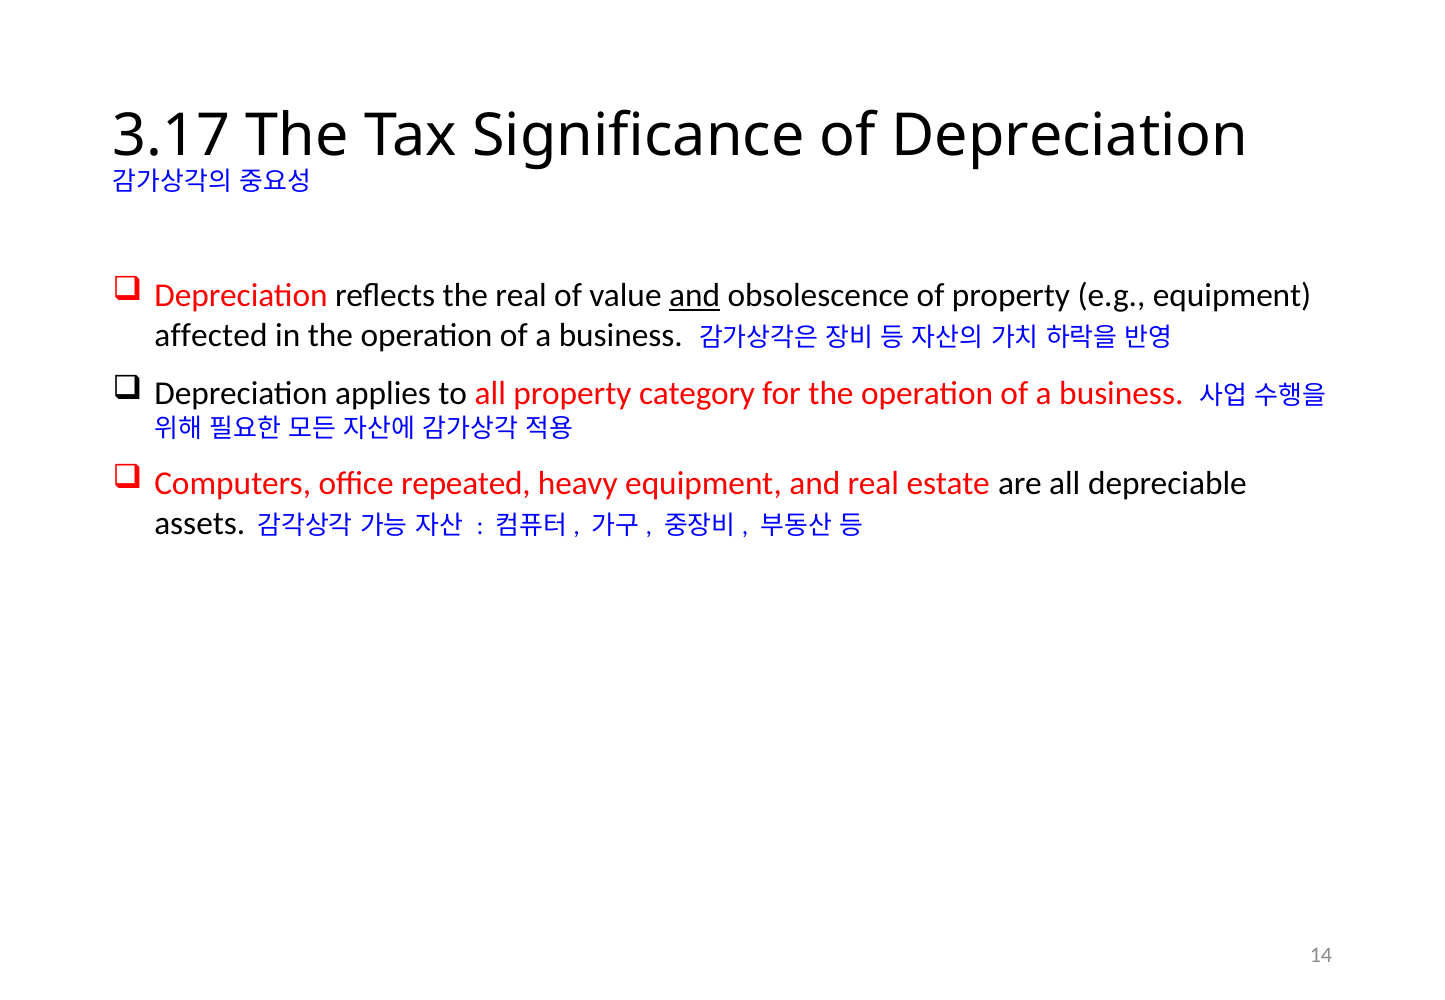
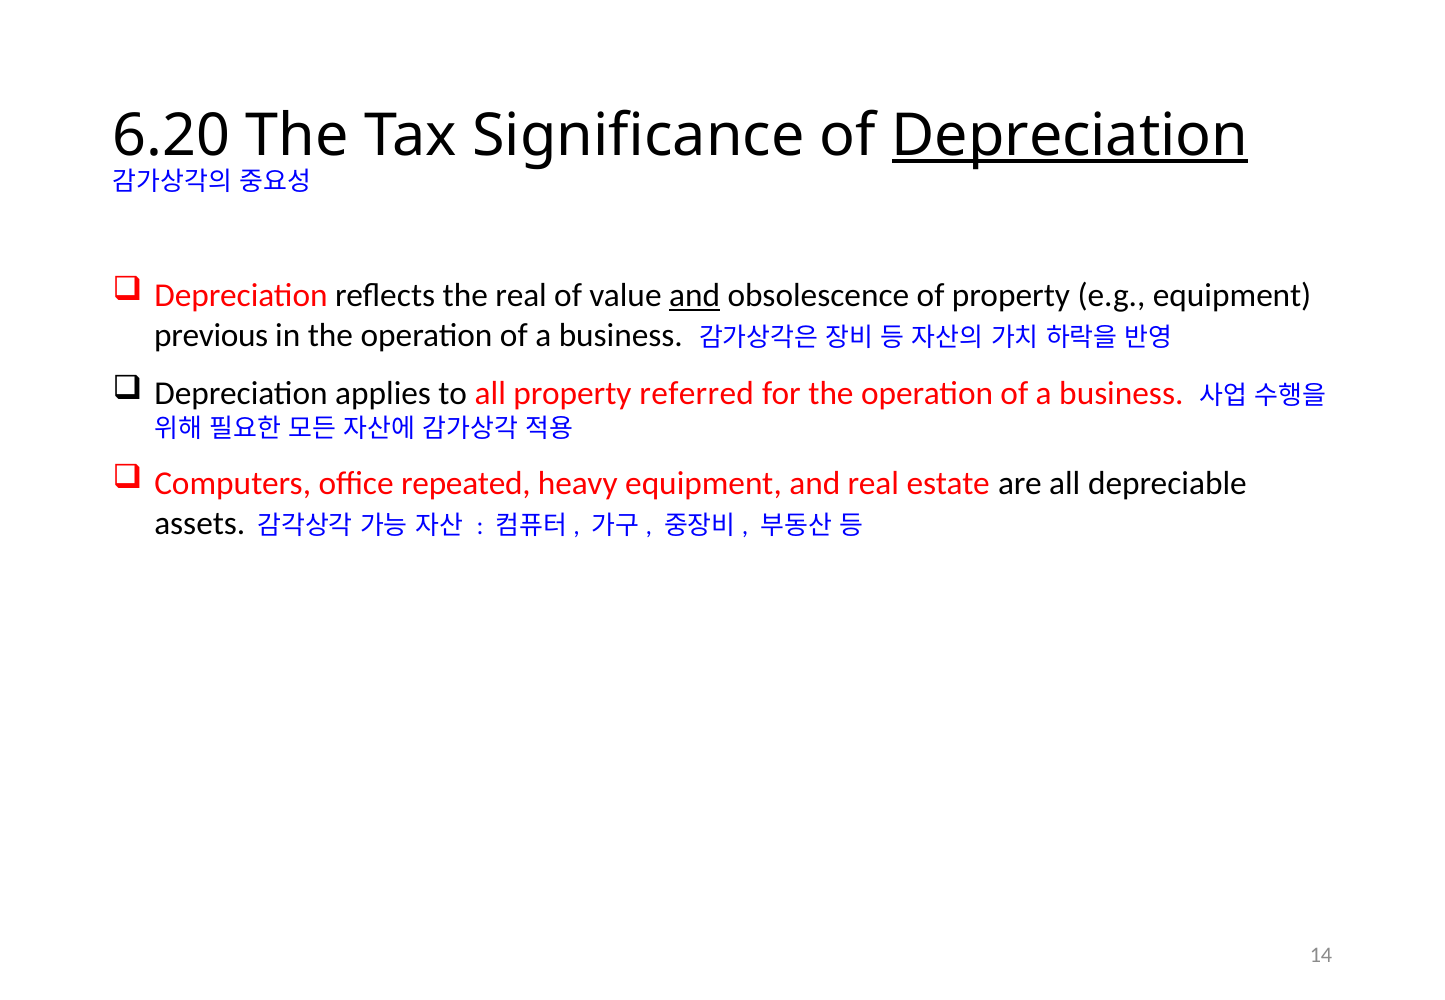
3.17: 3.17 -> 6.20
Depreciation at (1070, 136) underline: none -> present
affected: affected -> previous
category: category -> referred
